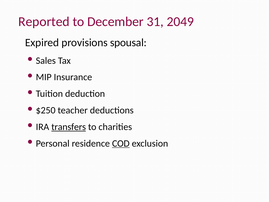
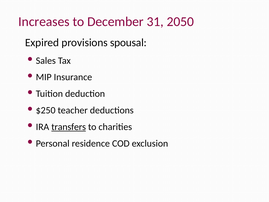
Reported: Reported -> Increases
2049: 2049 -> 2050
COD underline: present -> none
